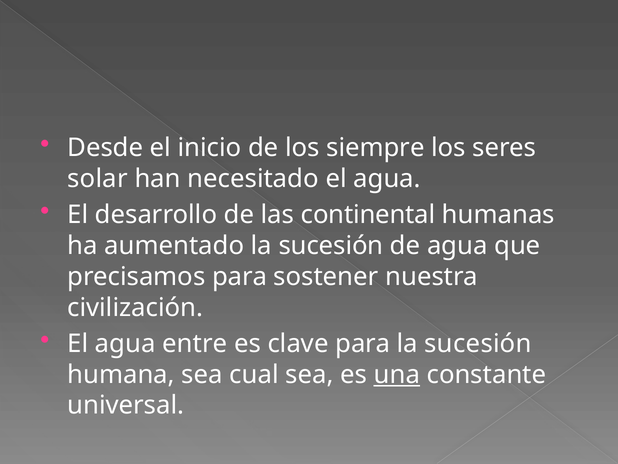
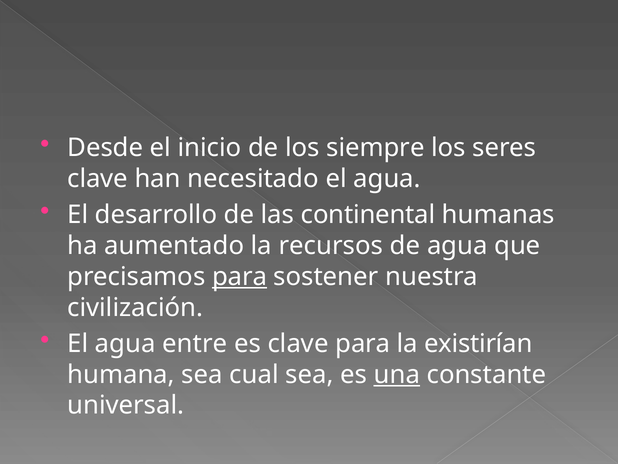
solar at (97, 178): solar -> clave
aumentado la sucesión: sucesión -> recursos
para at (240, 276) underline: none -> present
para la sucesión: sucesión -> existirían
